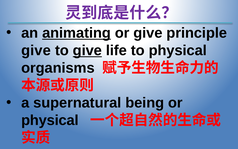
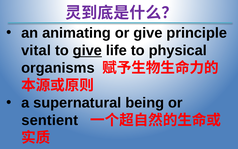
animating underline: present -> none
give at (36, 50): give -> vital
physical at (50, 120): physical -> sentient
